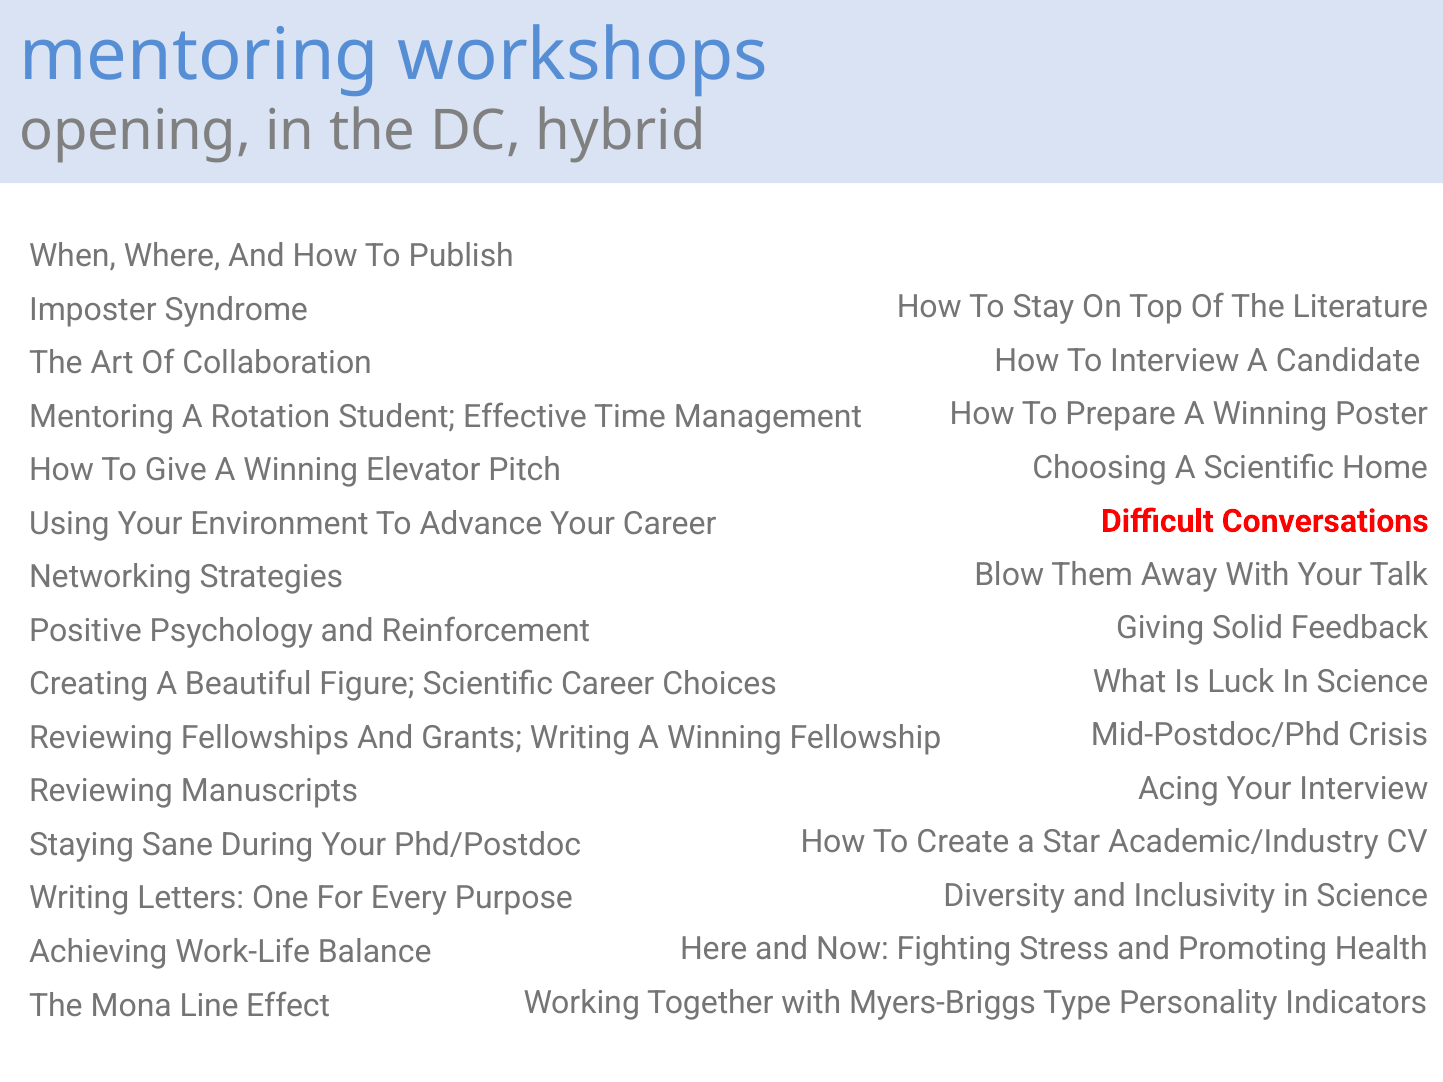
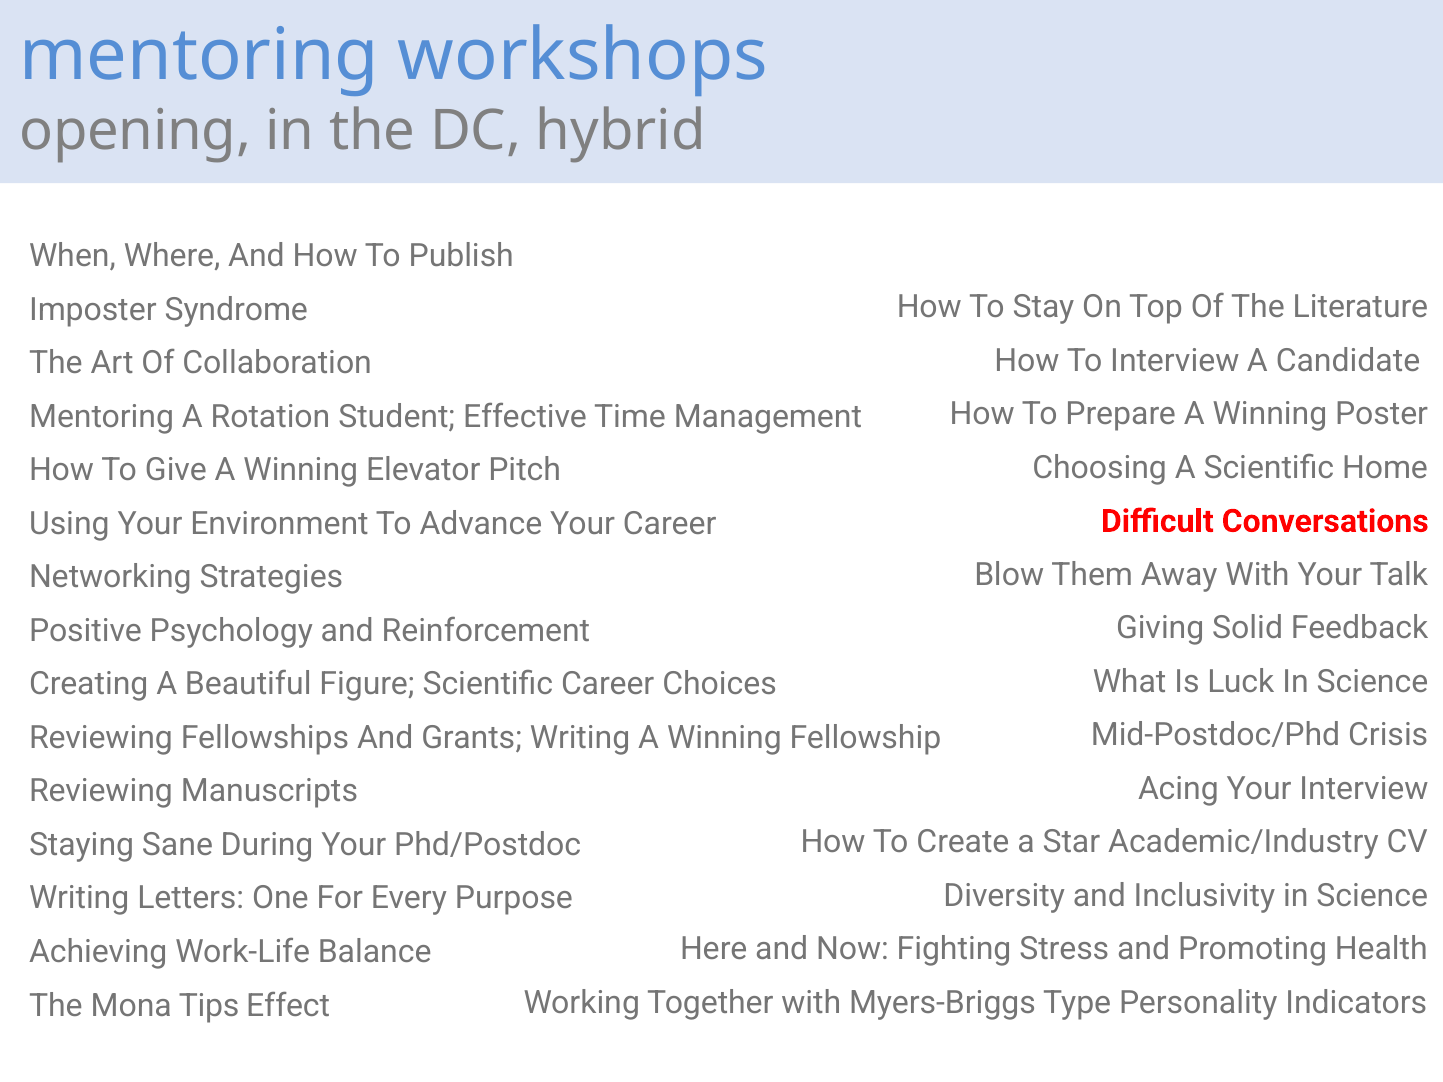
Line: Line -> Tips
